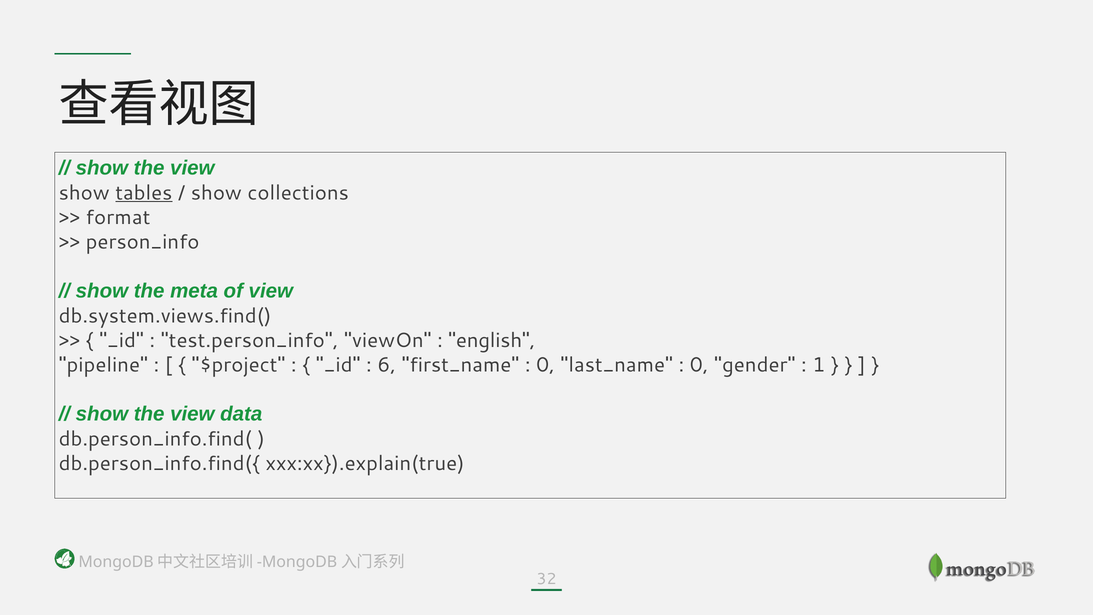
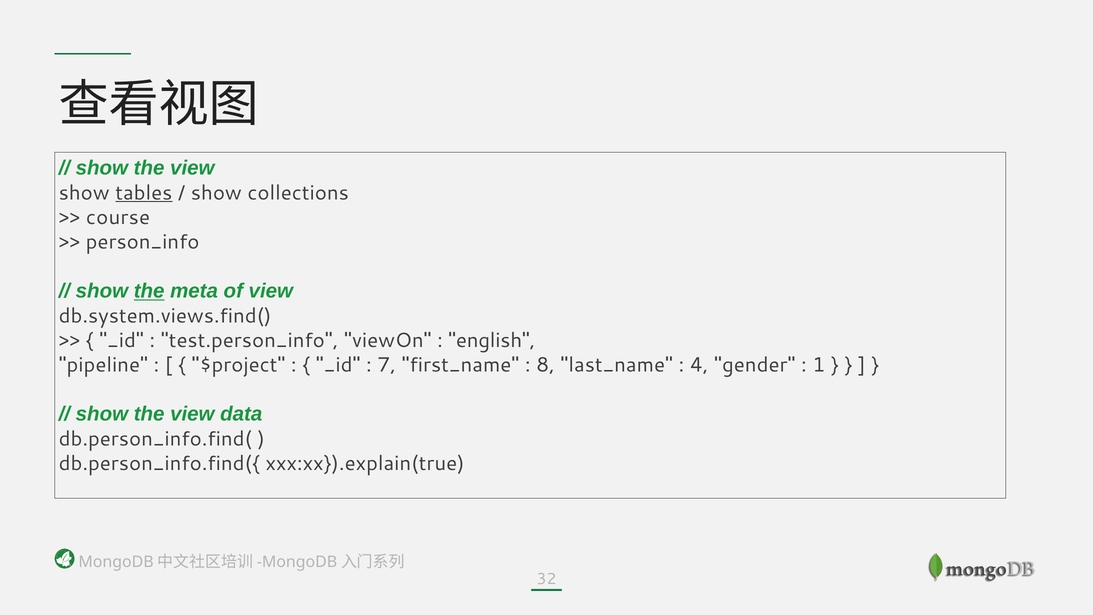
format: format -> course
the at (149, 291) underline: none -> present
6: 6 -> 7
0 at (546, 365): 0 -> 8
0 at (699, 365): 0 -> 4
